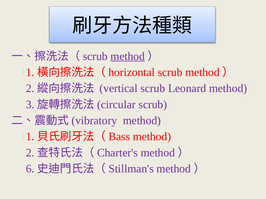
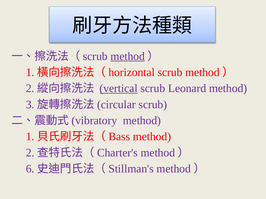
vertical underline: none -> present
